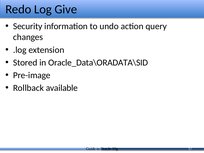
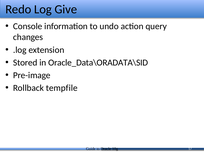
Security: Security -> Console
available: available -> tempfile
